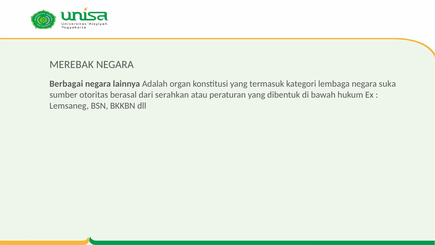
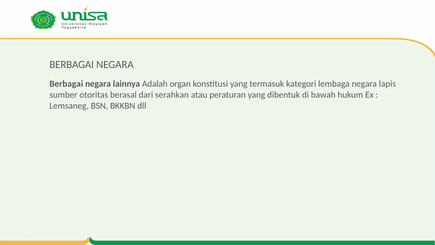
MEREBAK at (72, 64): MEREBAK -> BERBAGAI
suka: suka -> lapis
